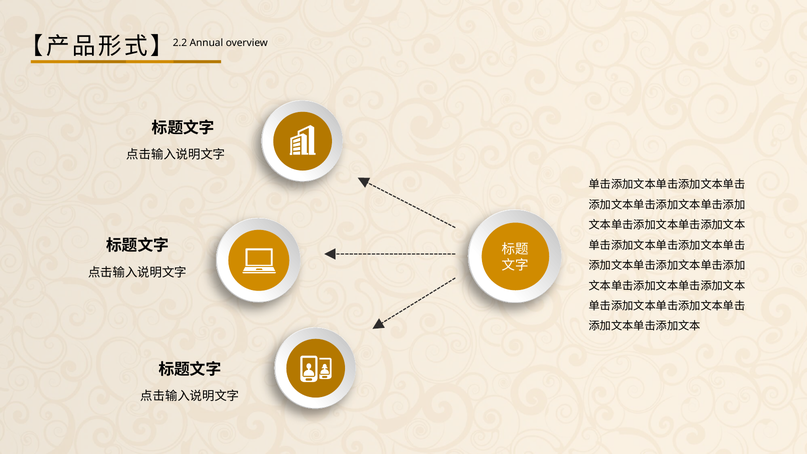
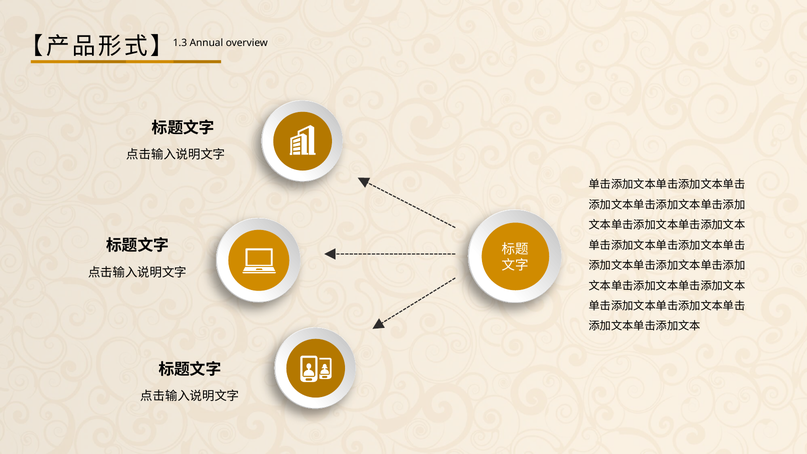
2.2: 2.2 -> 1.3
